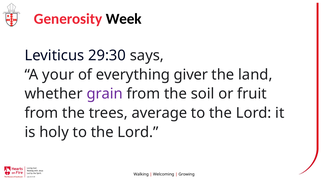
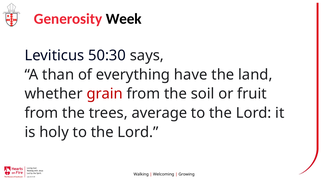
29:30: 29:30 -> 50:30
your: your -> than
giver: giver -> have
grain colour: purple -> red
